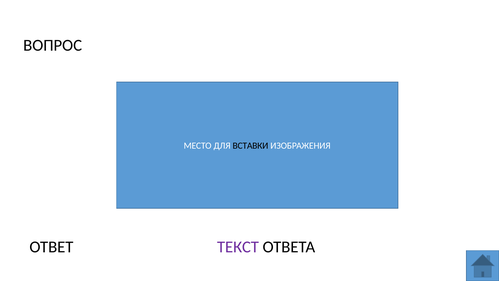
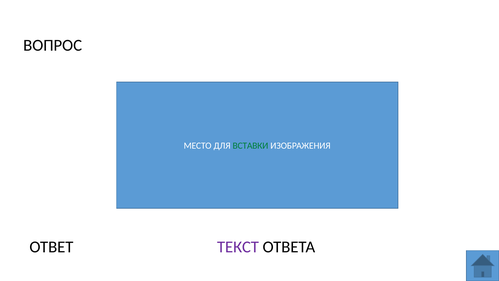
ВСТАВКИ colour: black -> green
